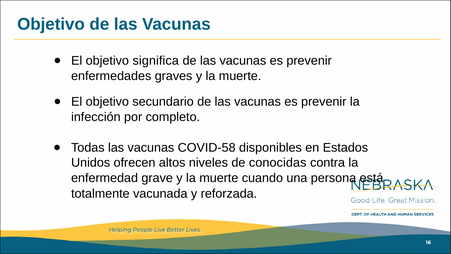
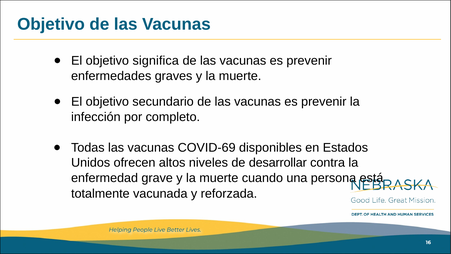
COVID-58: COVID-58 -> COVID-69
conocidas: conocidas -> desarrollar
